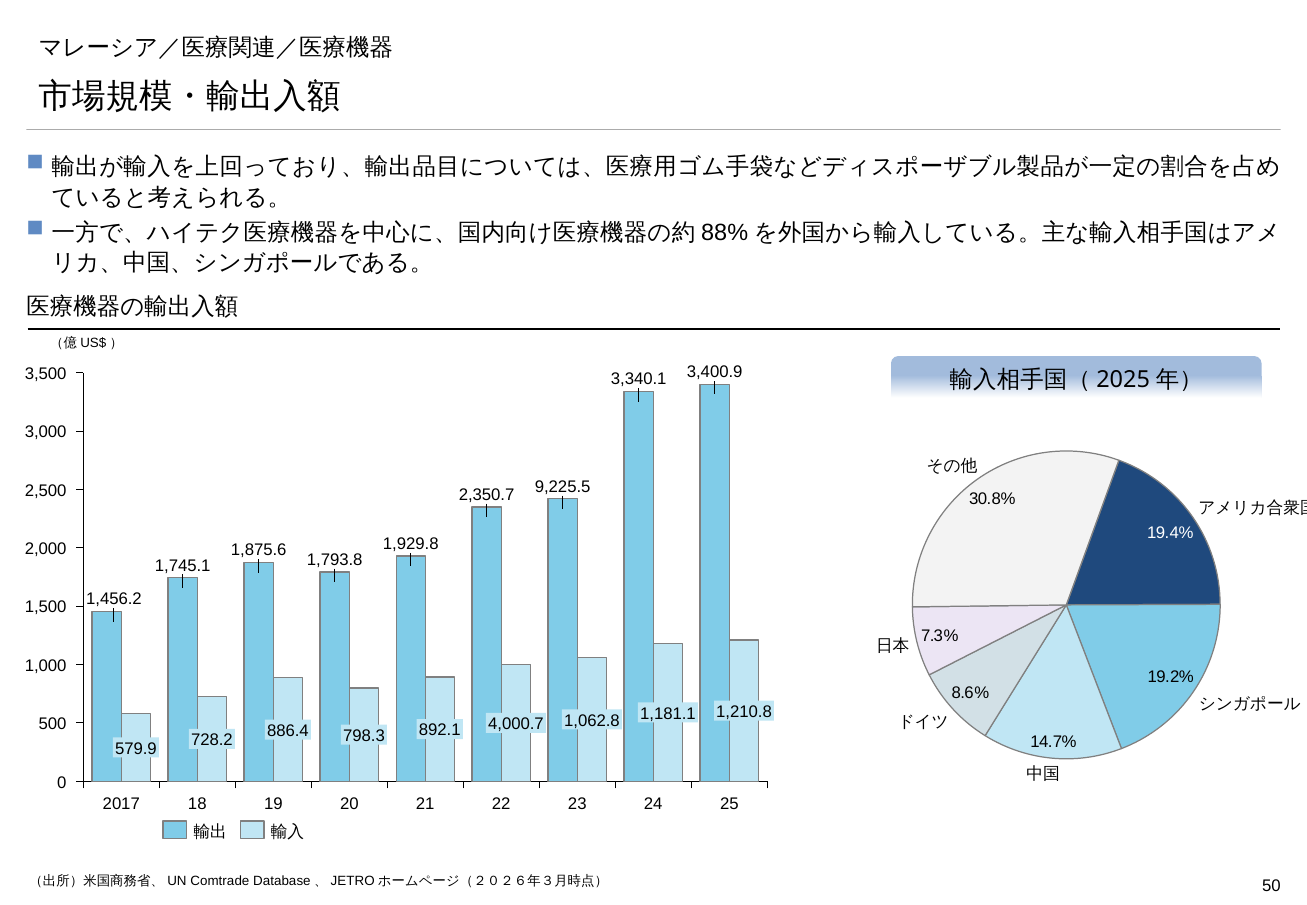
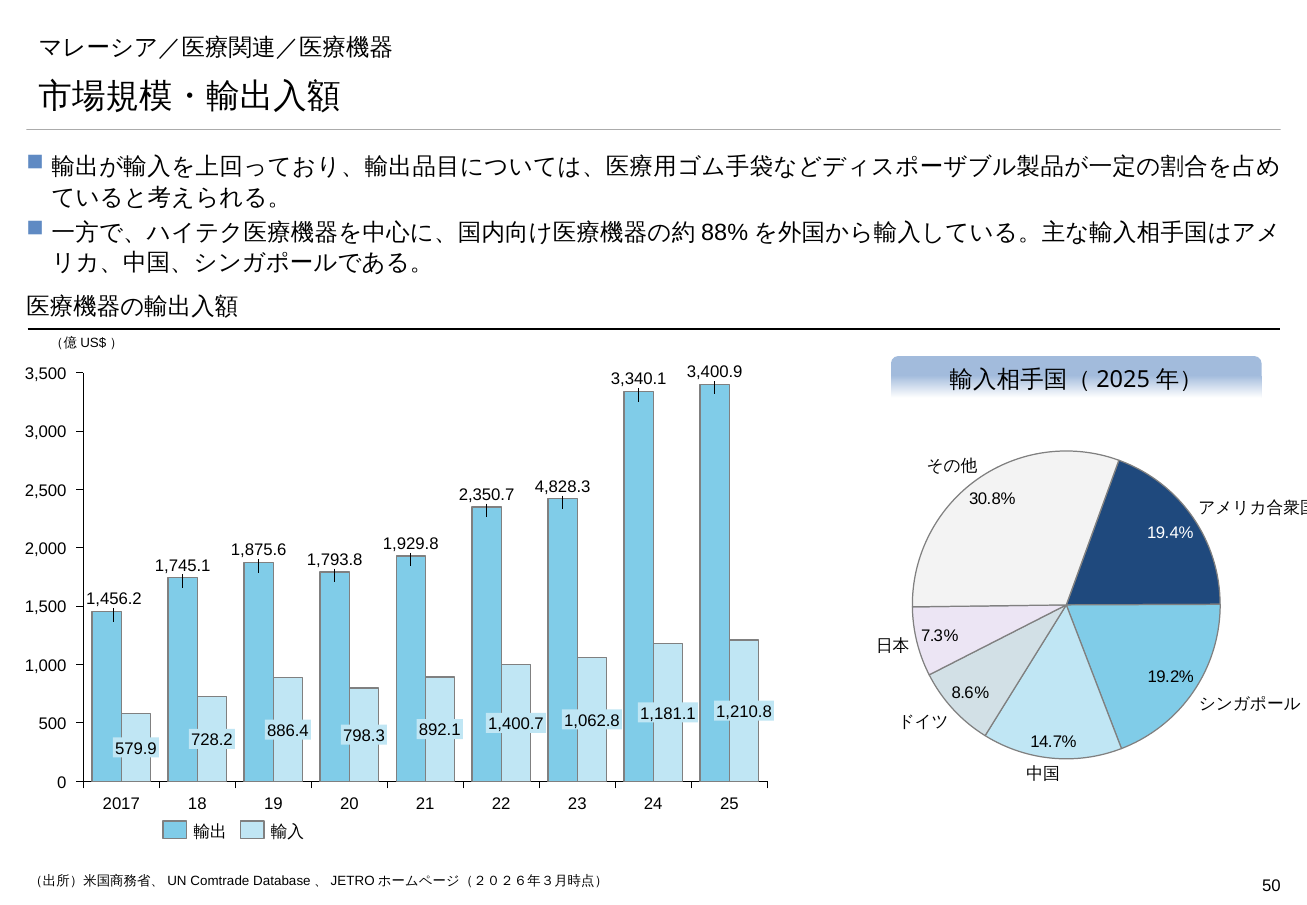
9,225.5: 9,225.5 -> 4,828.3
4,000.7: 4,000.7 -> 1,400.7
